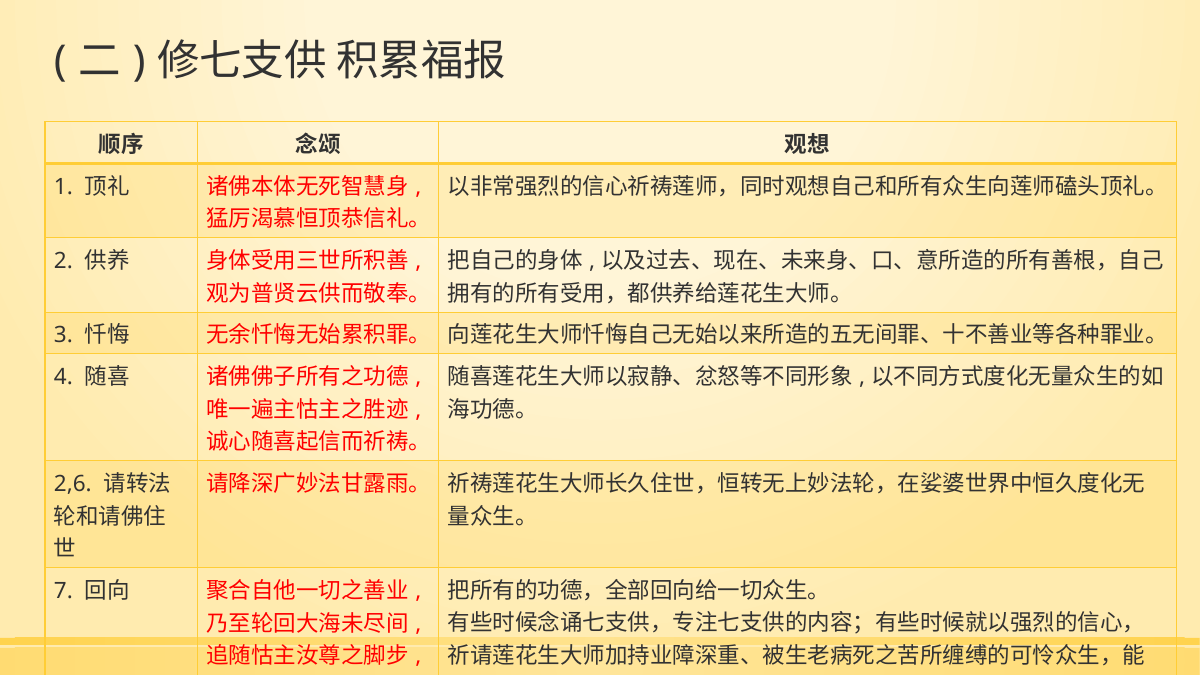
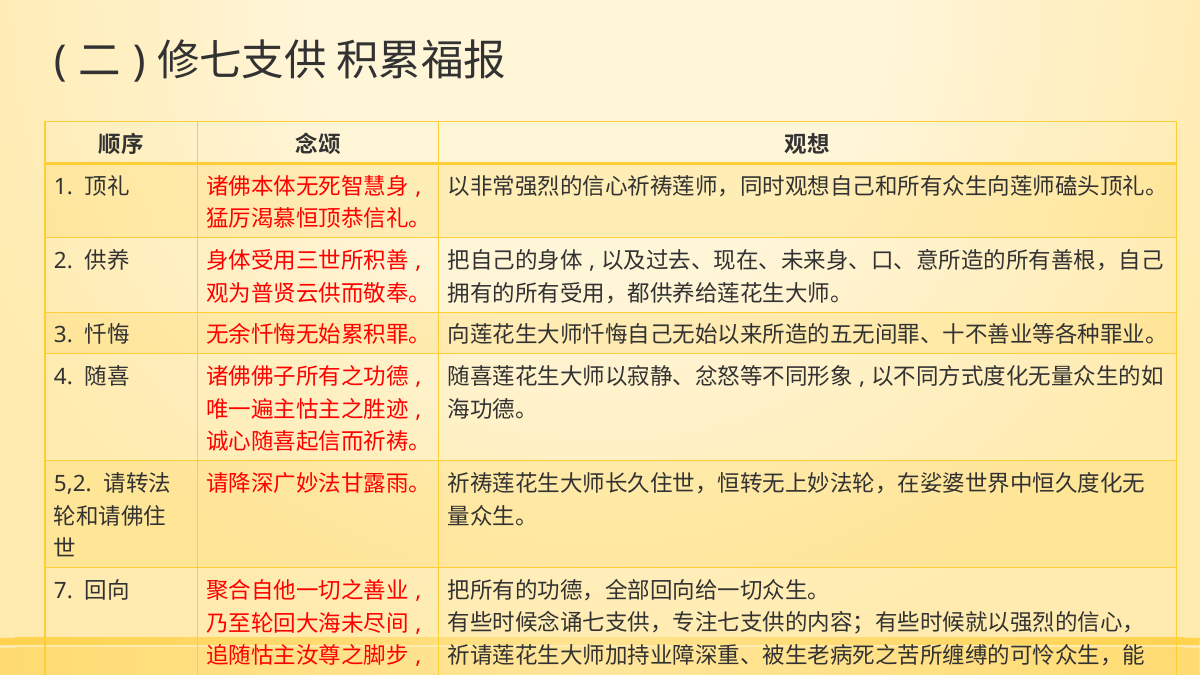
2,6: 2,6 -> 5,2
